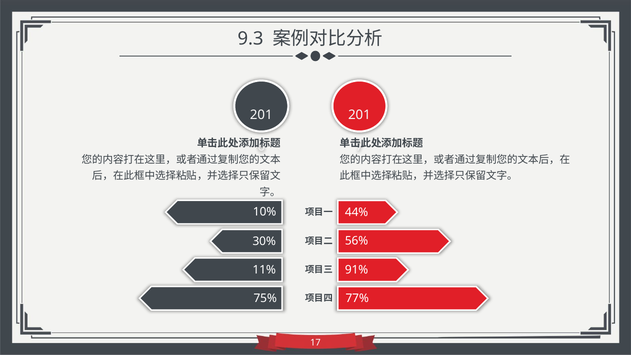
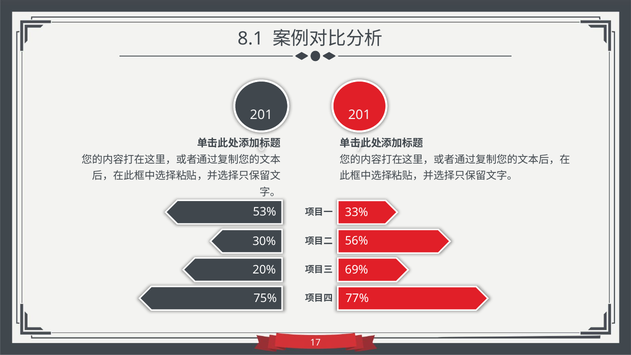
9.3: 9.3 -> 8.1
10%: 10% -> 53%
44%: 44% -> 33%
11%: 11% -> 20%
91%: 91% -> 69%
